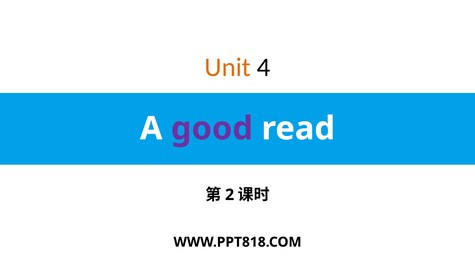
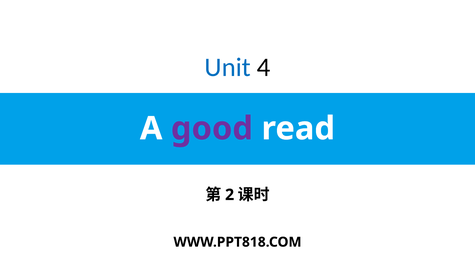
Unit colour: orange -> blue
